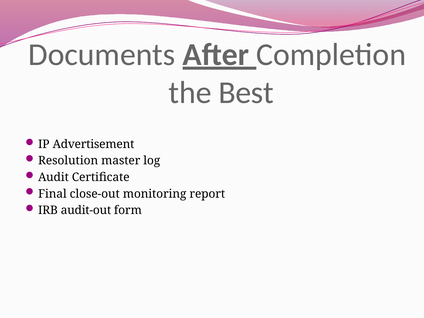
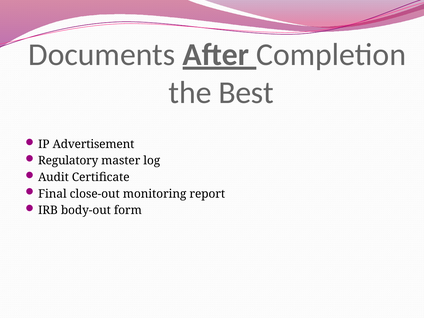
Resolution: Resolution -> Regulatory
audit-out: audit-out -> body-out
